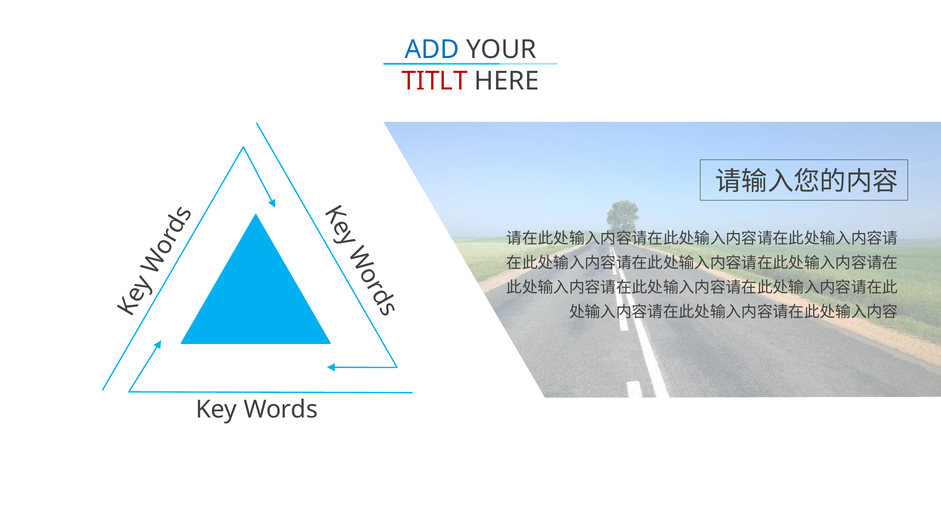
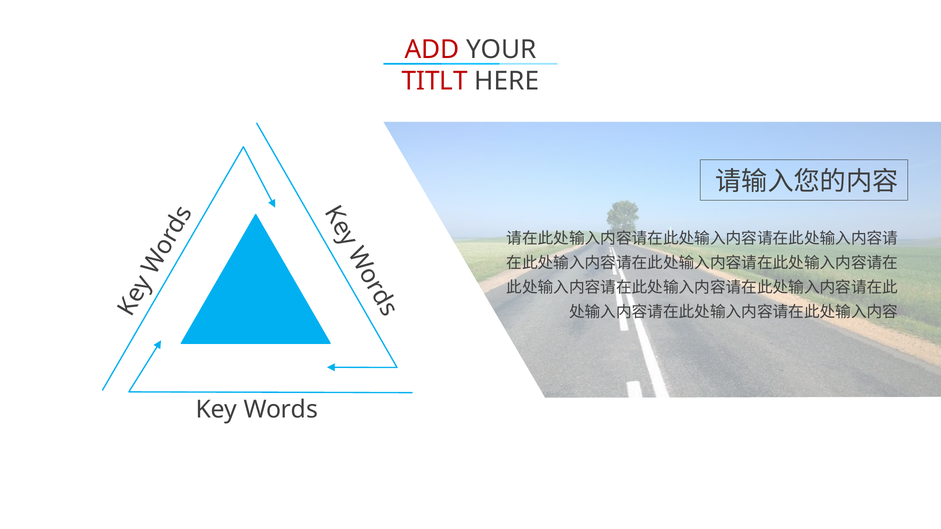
ADD colour: blue -> red
